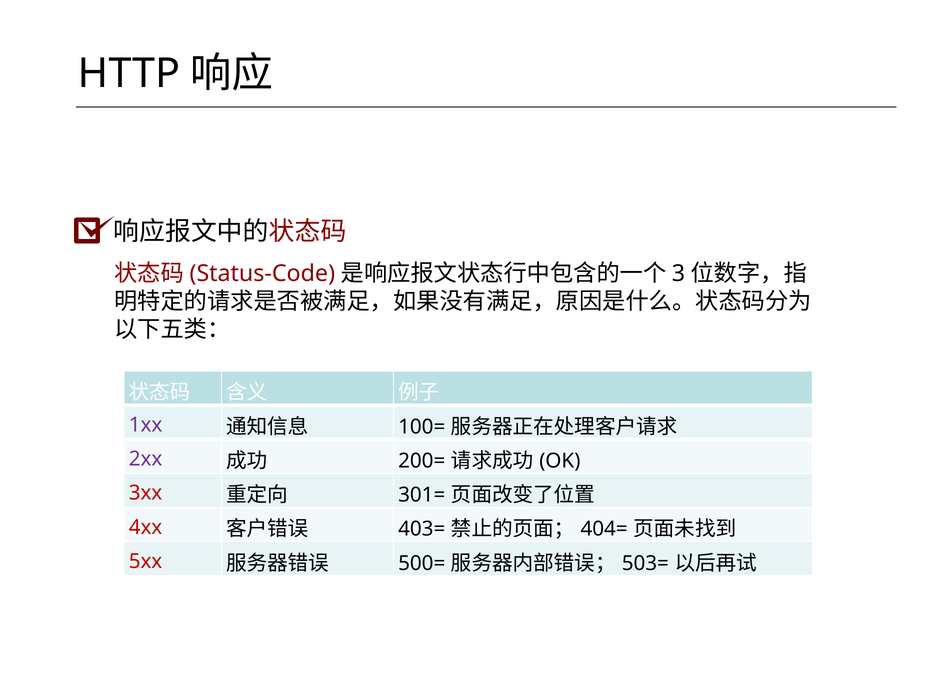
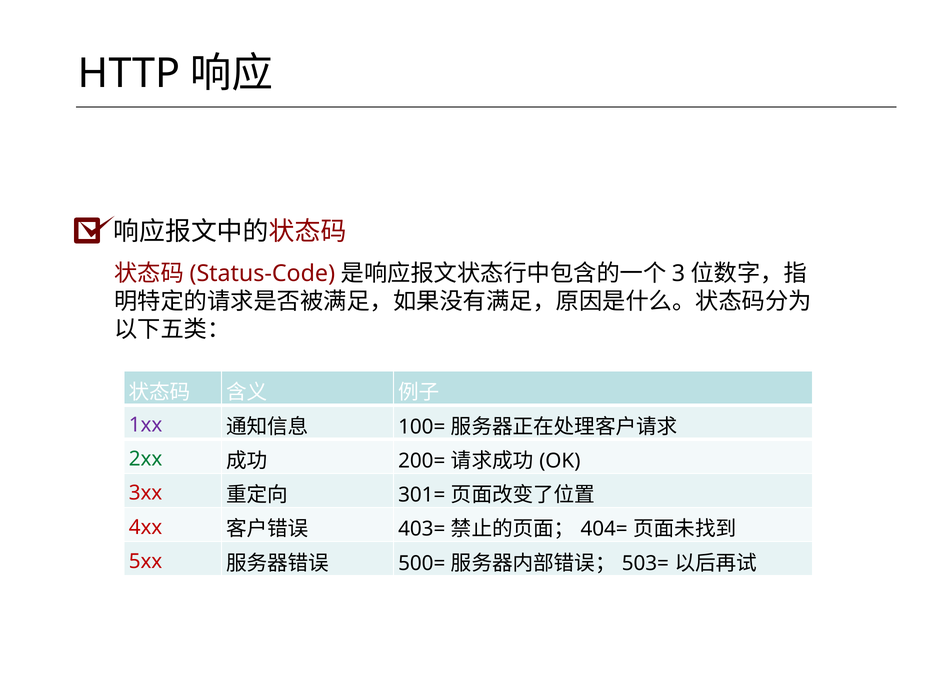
2xx colour: purple -> green
